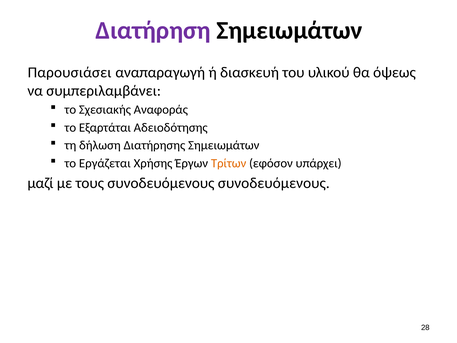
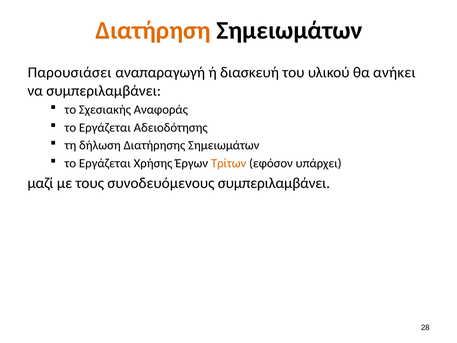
Διατήρηση colour: purple -> orange
όψεως: όψεως -> ανήκει
Εξαρτάται at (105, 128): Εξαρτάται -> Εργάζεται
συνοδευόμενους συνοδευόμενους: συνοδευόμενους -> συμπεριλαμβάνει
